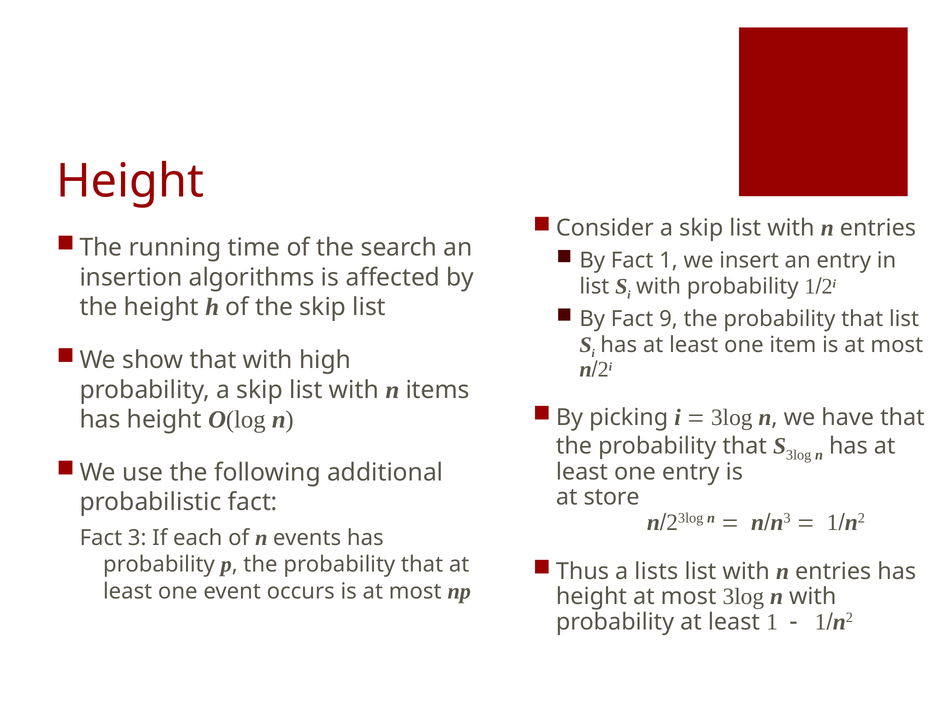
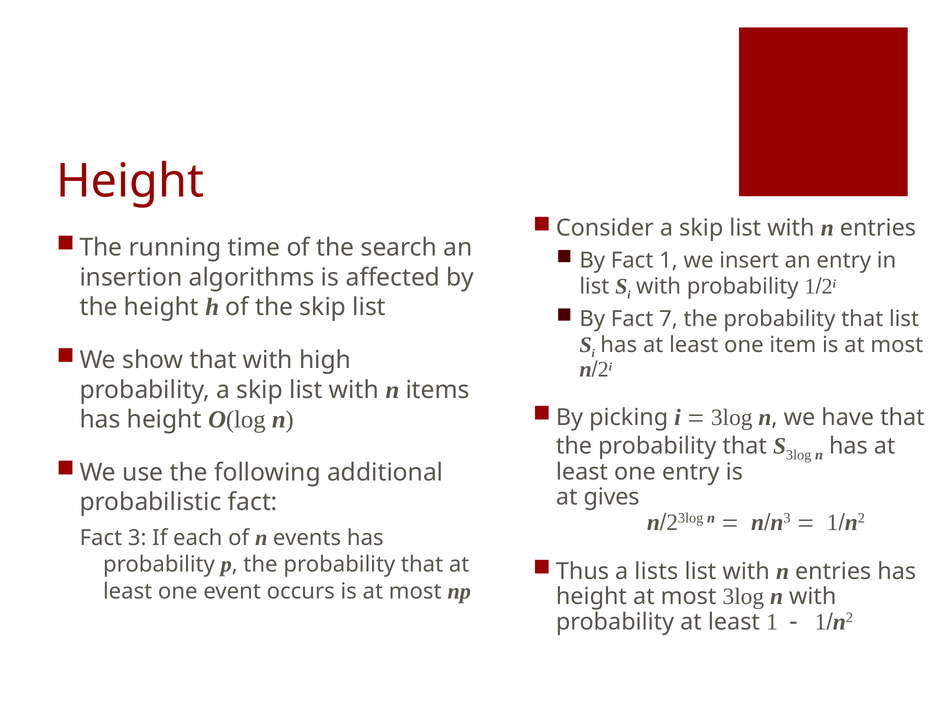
9: 9 -> 7
store: store -> gives
